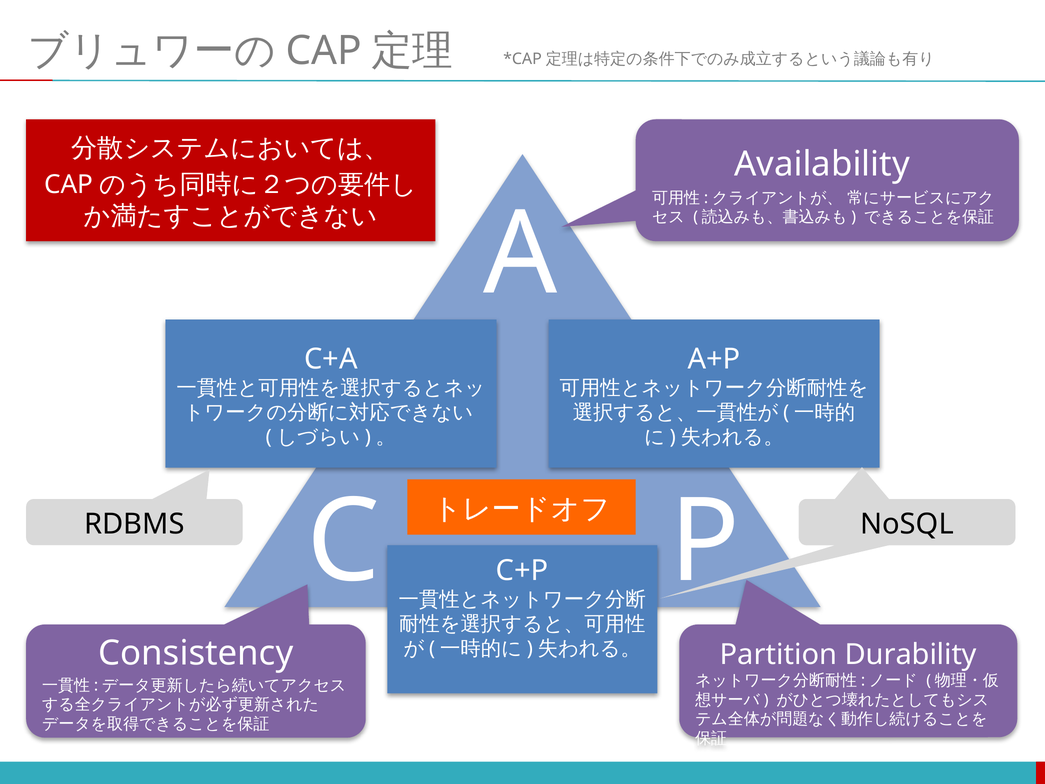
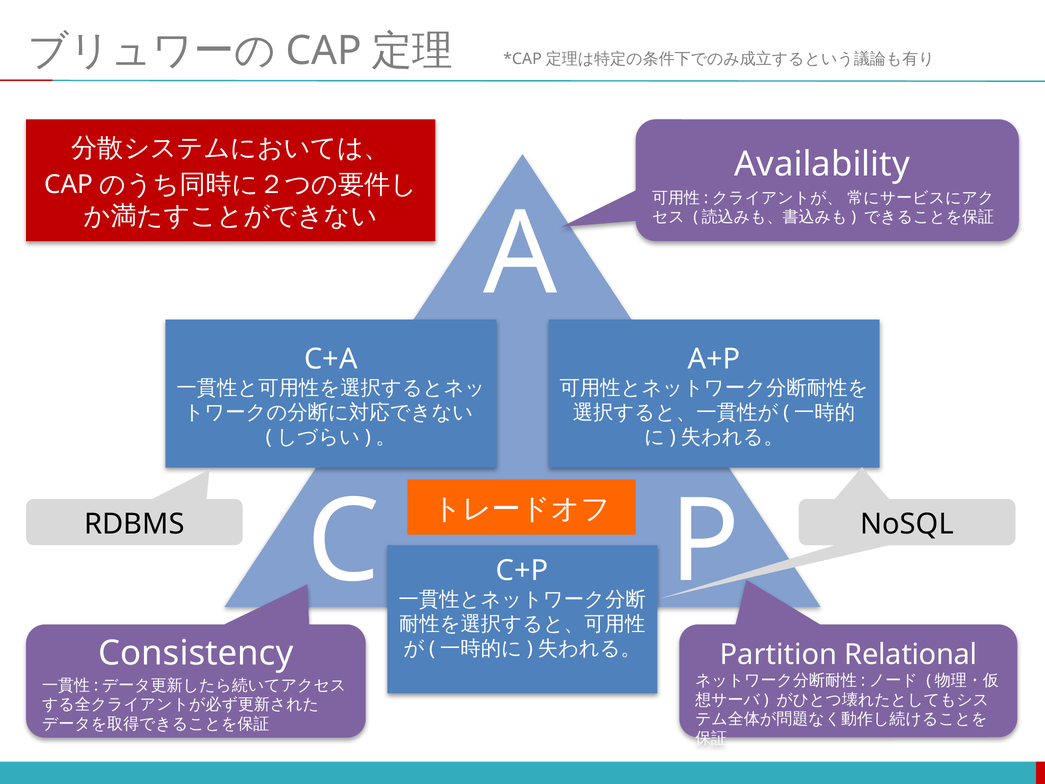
Durability: Durability -> Relational
